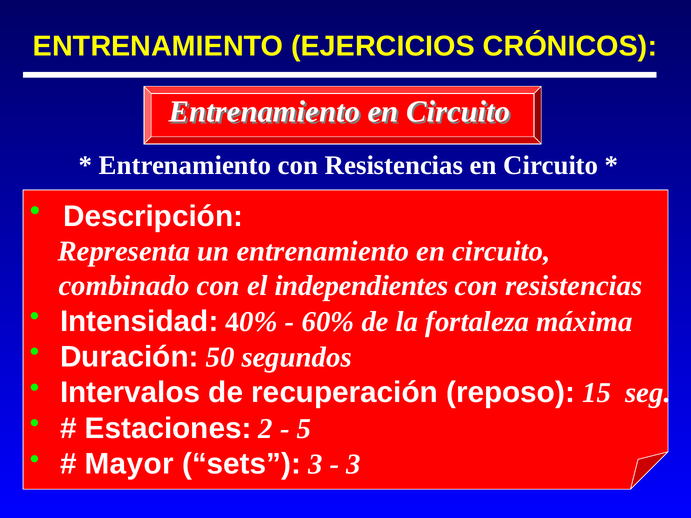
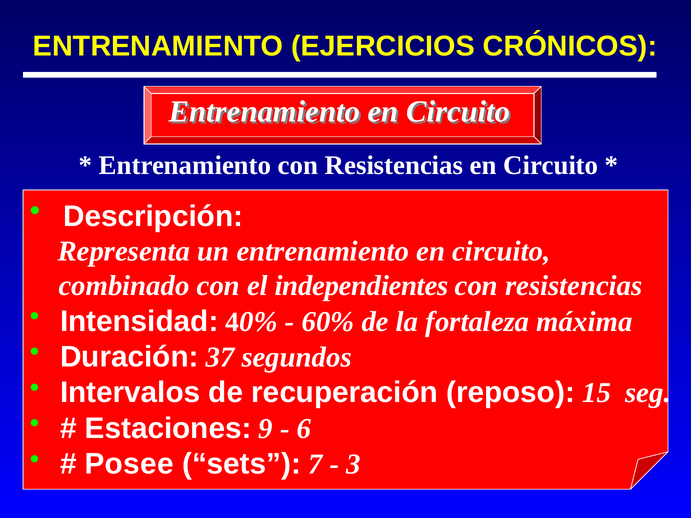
50: 50 -> 37
2: 2 -> 9
5: 5 -> 6
Mayor: Mayor -> Posee
sets 3: 3 -> 7
